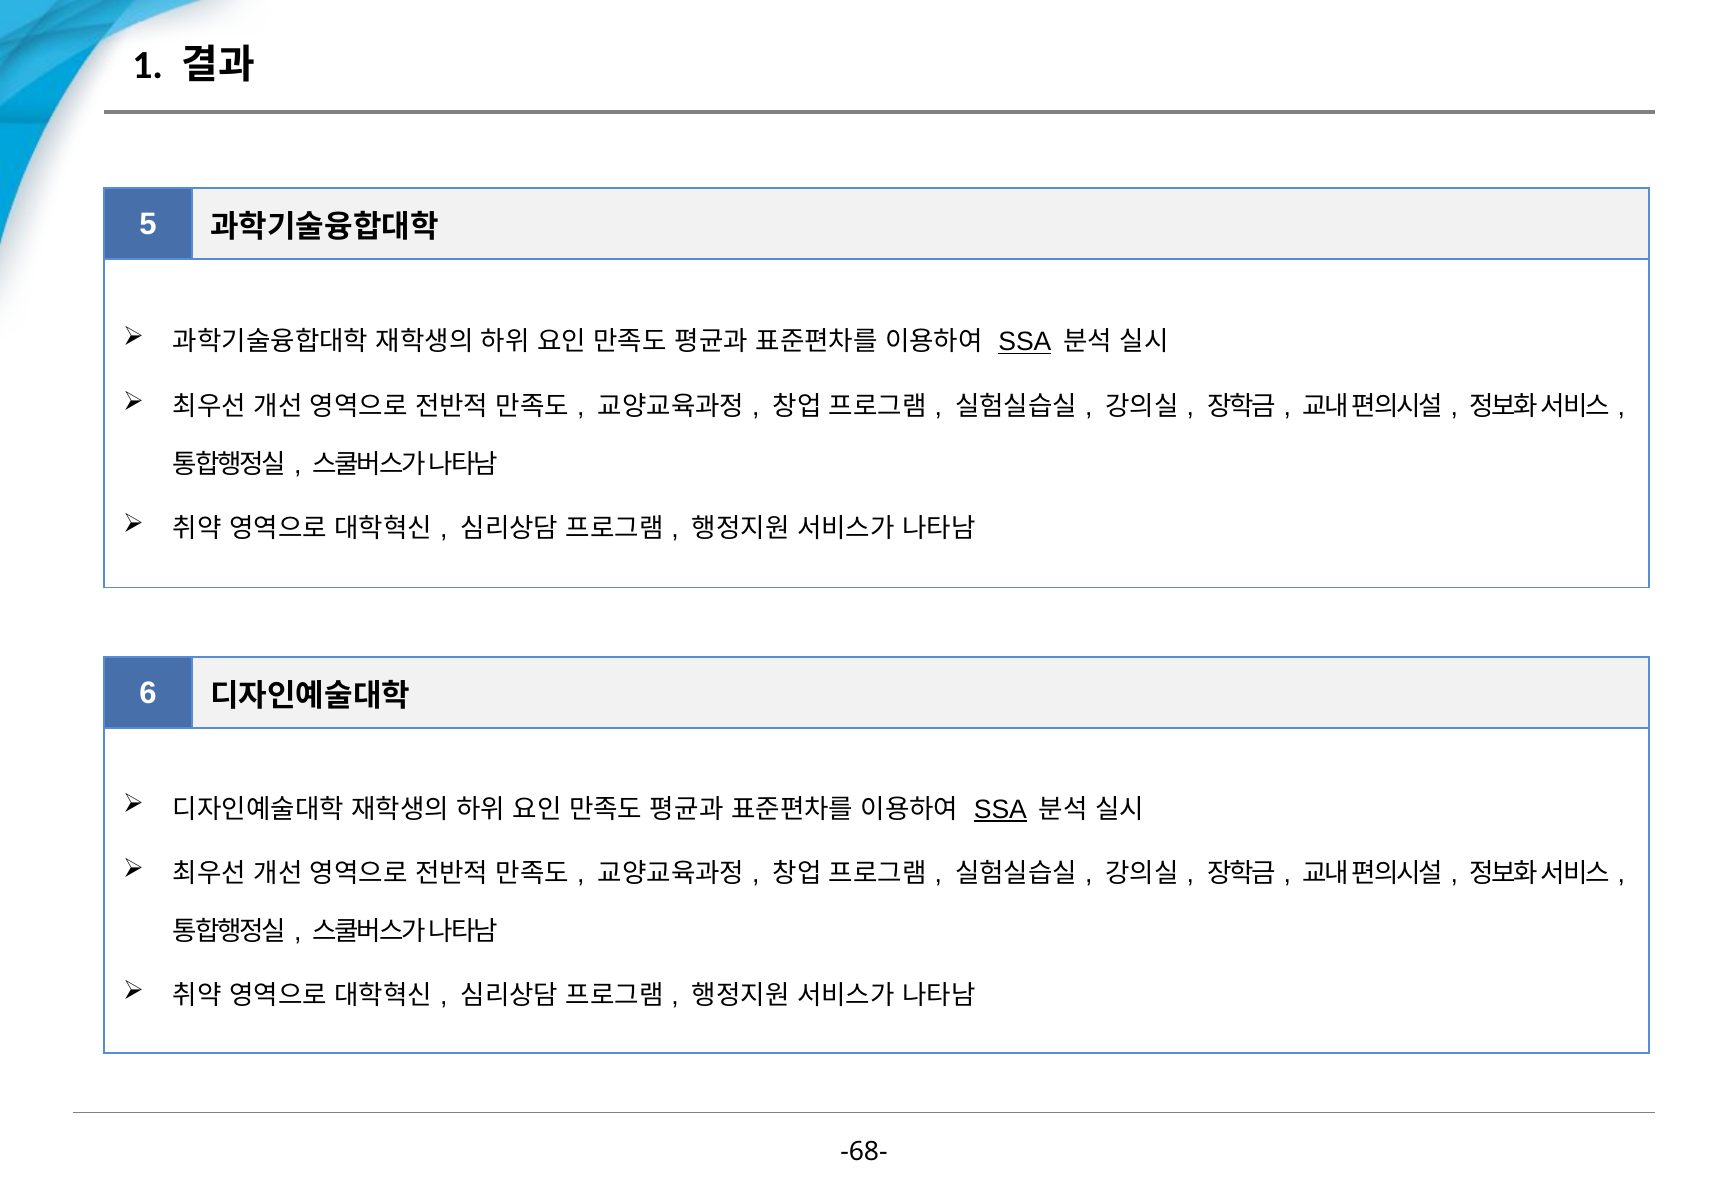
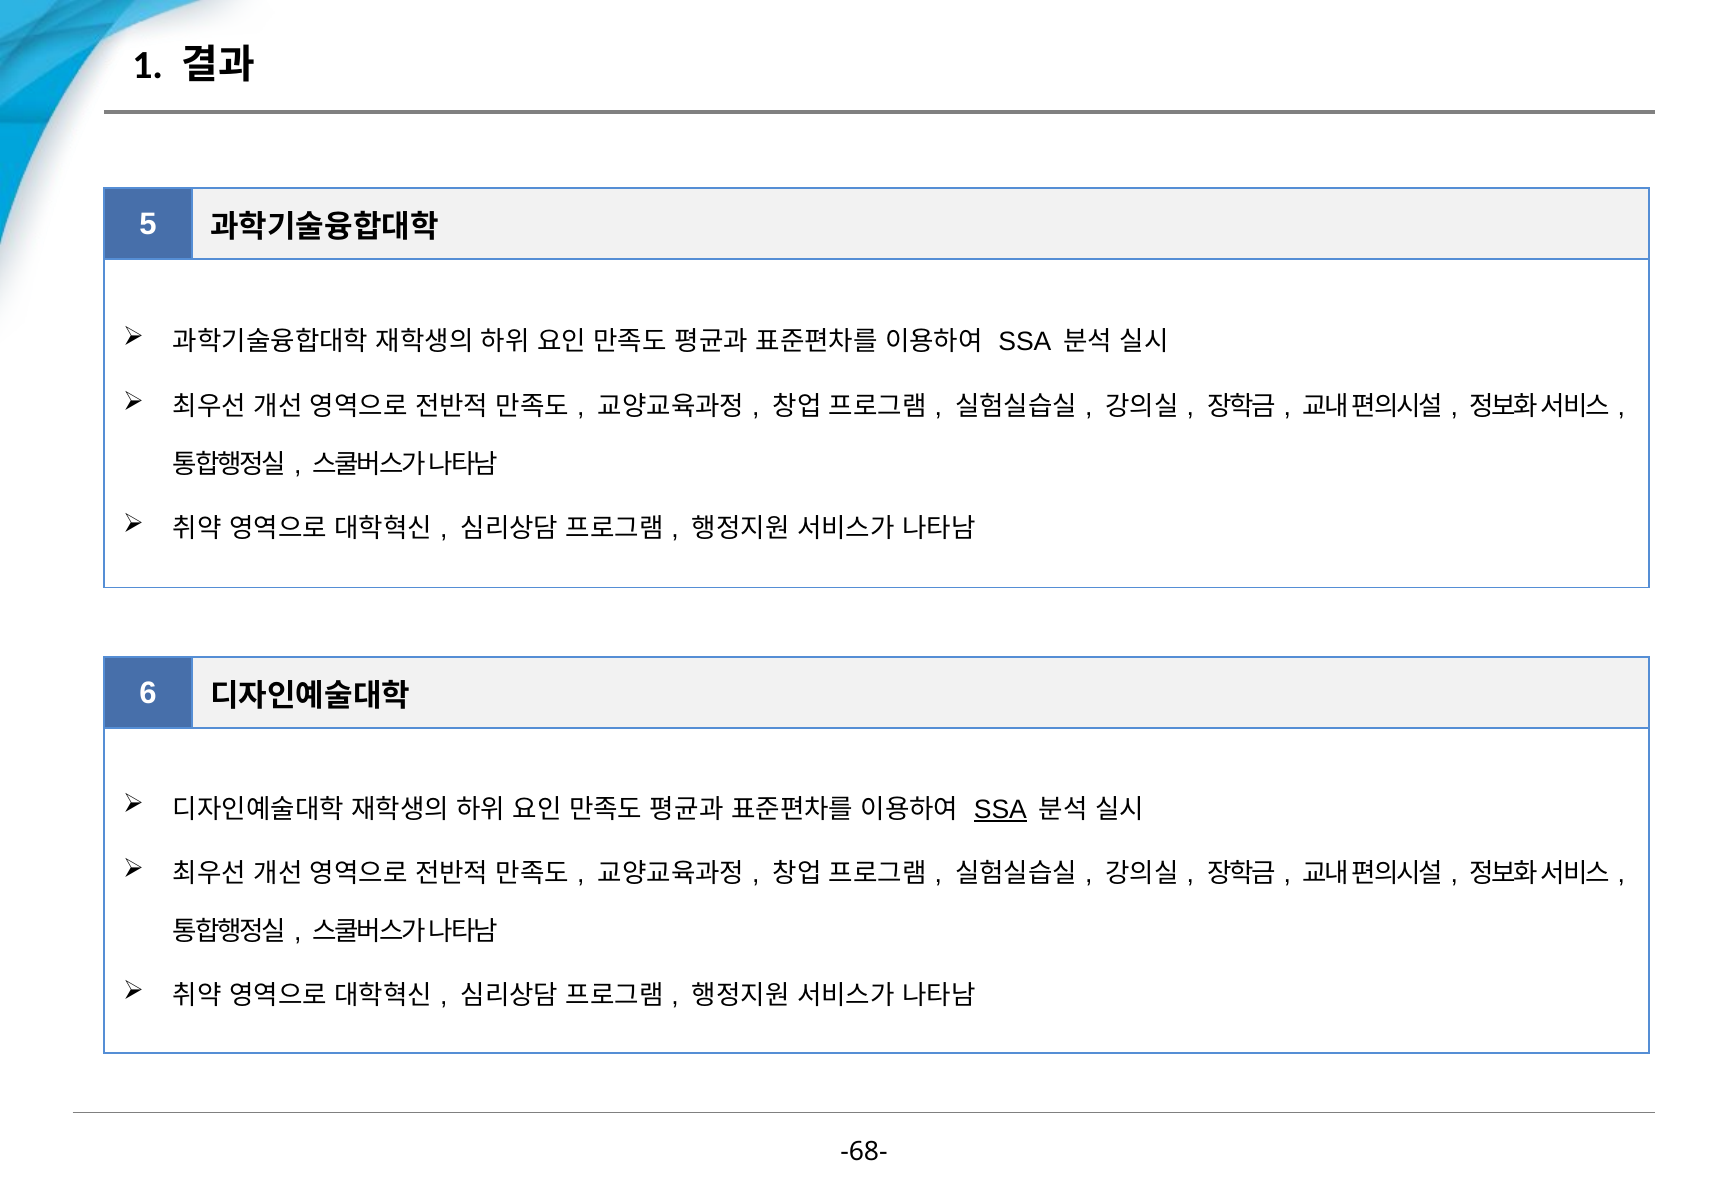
SSA at (1025, 342) underline: present -> none
